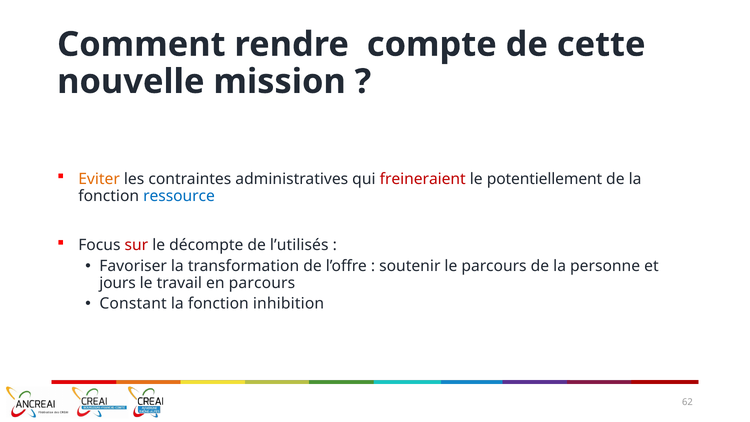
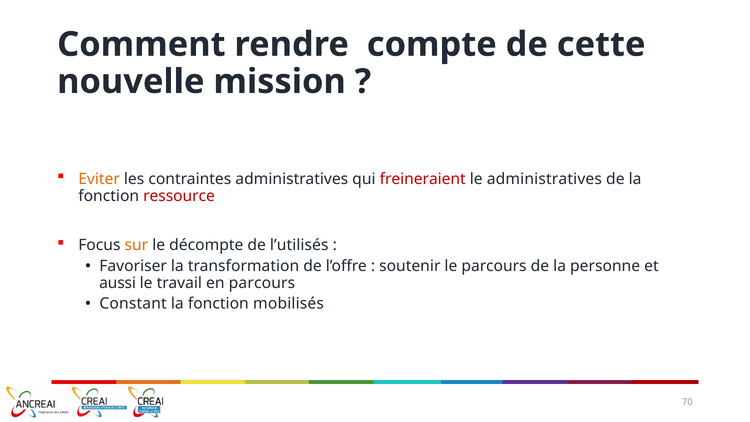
le potentiellement: potentiellement -> administratives
ressource colour: blue -> red
sur colour: red -> orange
jours: jours -> aussi
inhibition: inhibition -> mobilisés
62: 62 -> 70
